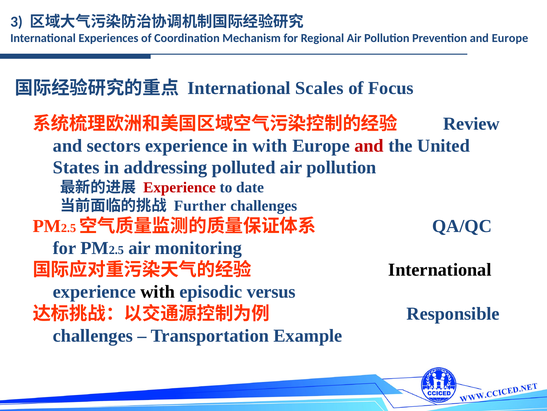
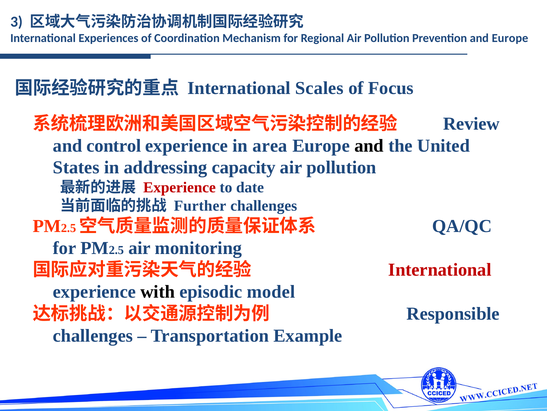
sectors: sectors -> control
in with: with -> area
and at (369, 145) colour: red -> black
polluted: polluted -> capacity
International at (440, 269) colour: black -> red
versus: versus -> model
